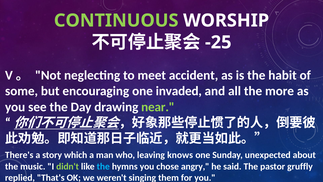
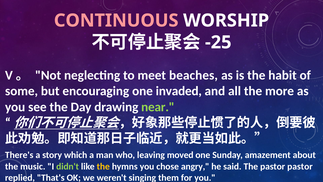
CONTINUOUS colour: light green -> pink
accident: accident -> beaches
knows: knows -> moved
unexpected: unexpected -> amazement
the at (103, 166) colour: light blue -> yellow
pastor gruffly: gruffly -> pastor
